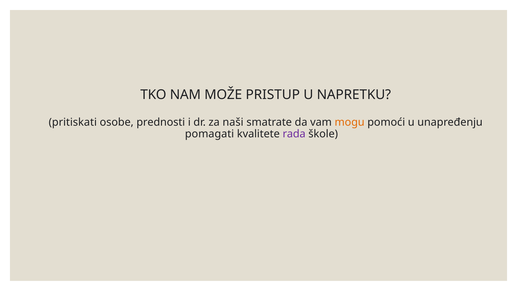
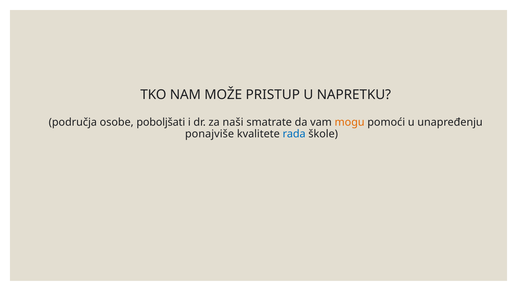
pritiskati: pritiskati -> područja
prednosti: prednosti -> poboljšati
pomagati: pomagati -> ponajviše
rada colour: purple -> blue
